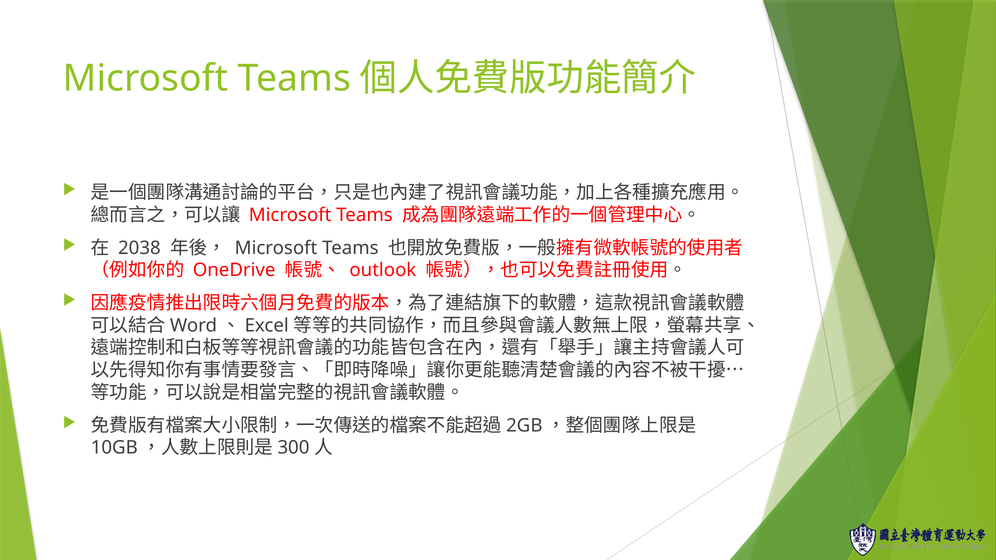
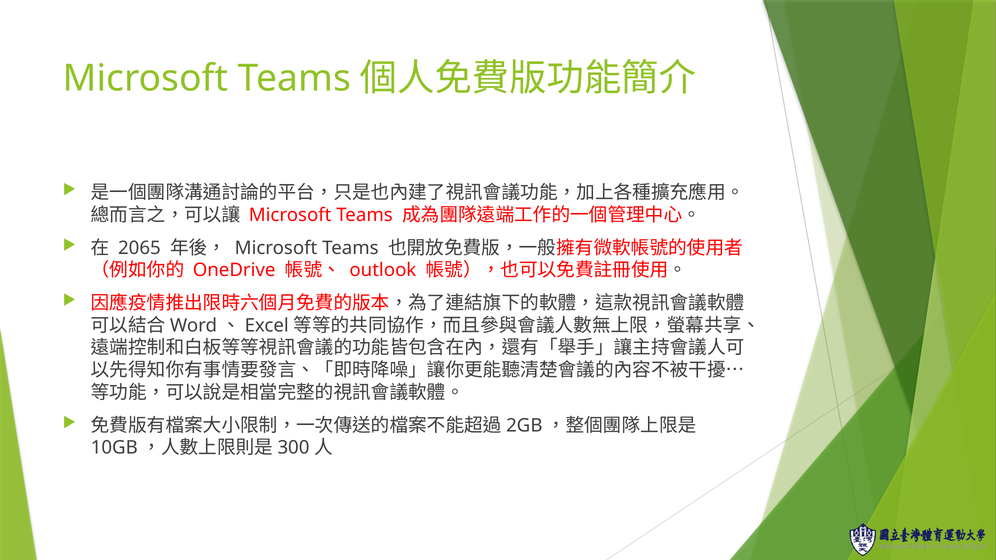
2038: 2038 -> 2065
